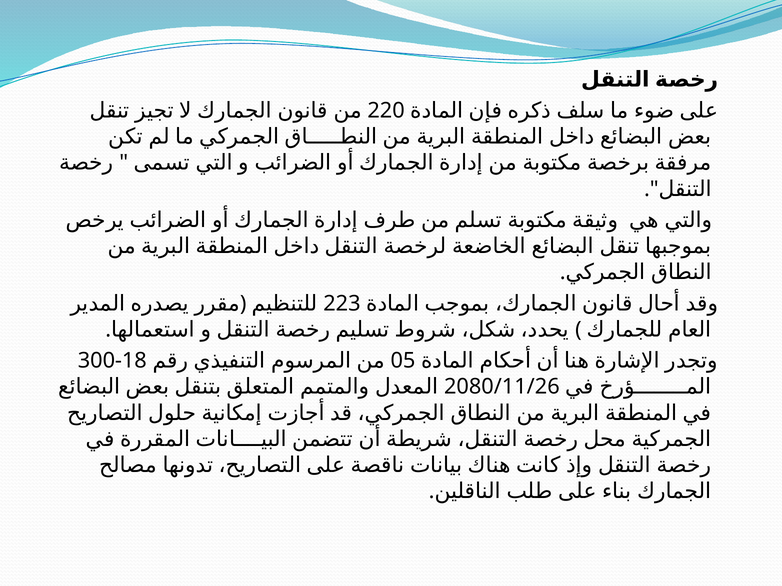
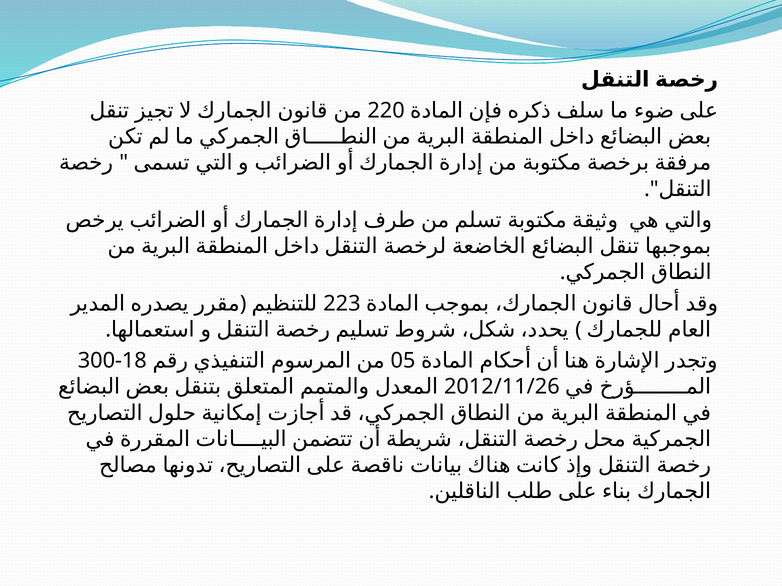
2080/11/26: 2080/11/26 -> 2012/11/26
